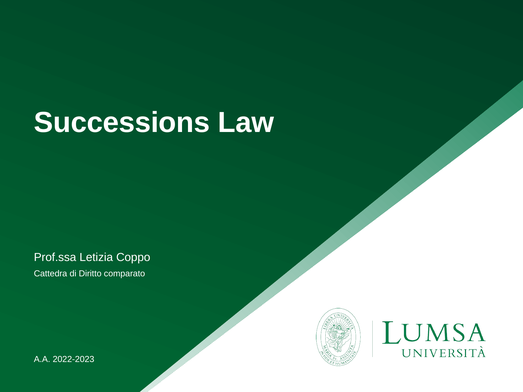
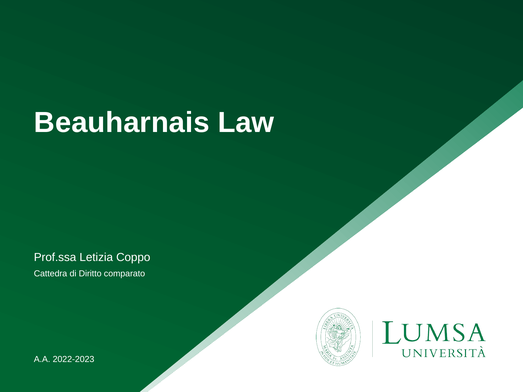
Successions: Successions -> Beauharnais
